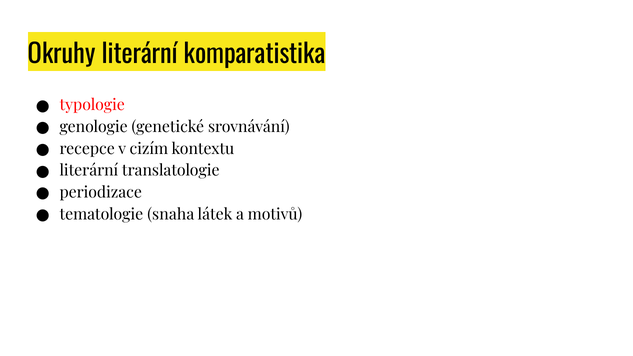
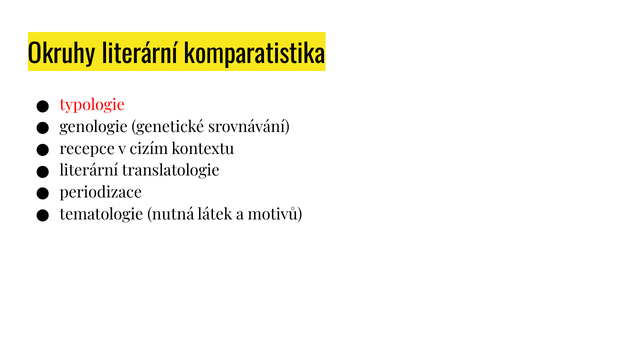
snaha: snaha -> nutná
